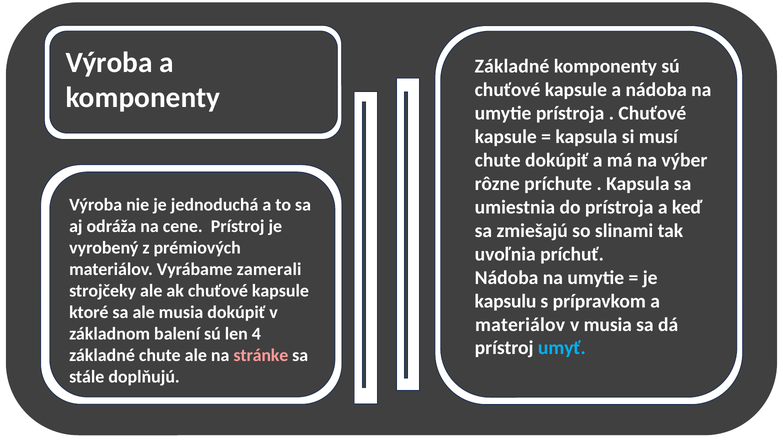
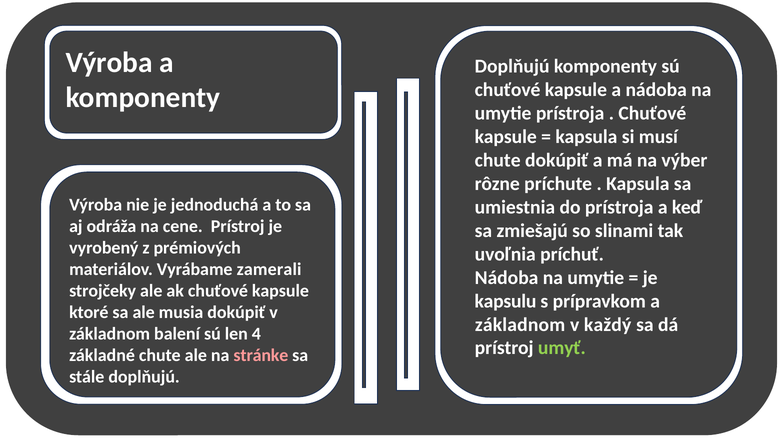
Základné at (512, 67): Základné -> Doplňujú
materiálov at (520, 325): materiálov -> základnom
v musia: musia -> každý
umyť colour: light blue -> light green
